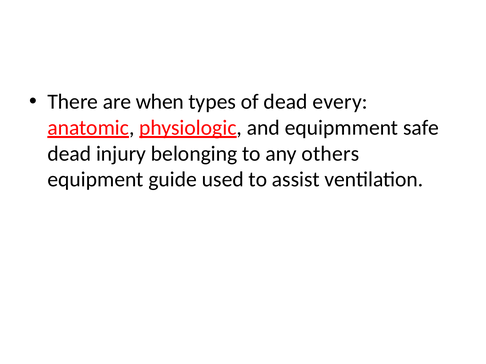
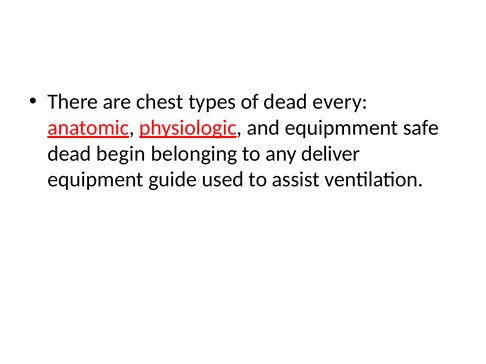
when: when -> chest
injury: injury -> begin
others: others -> deliver
